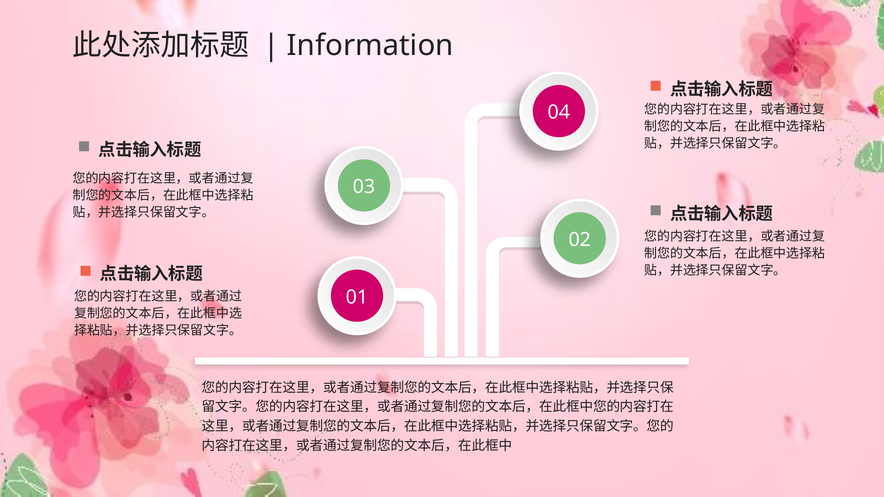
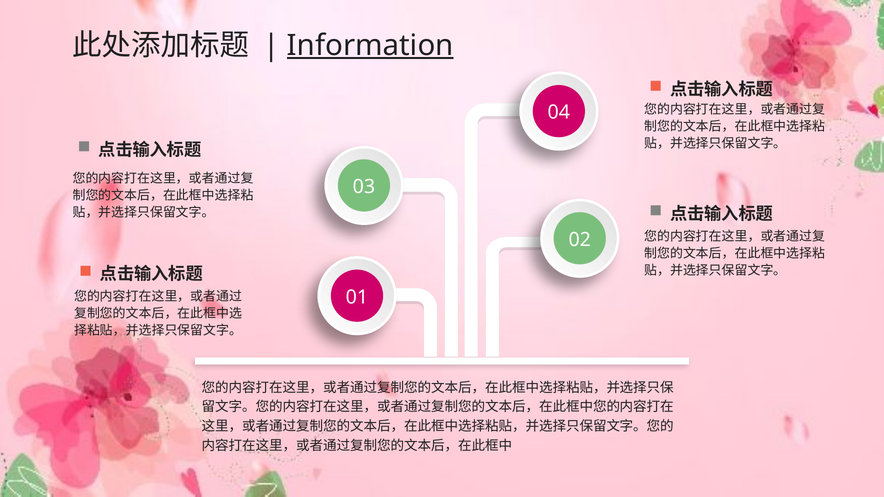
Information underline: none -> present
